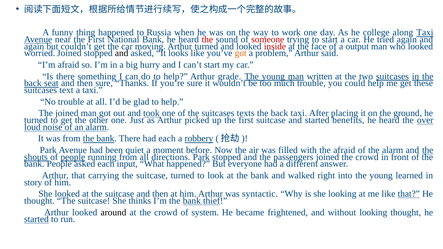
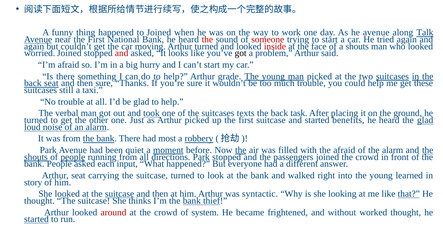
to Russia: Russia -> Joined
he college: college -> avenue
along Taxi: Taxi -> Talk
a output: output -> shouts
and at (122, 53) colour: black -> red
got at (241, 53) colour: orange -> black
man written: written -> picked
text: text -> still
The joined: joined -> verbal
back taxi: taxi -> task
the over: over -> glad
had each: each -> most
moment underline: none -> present
the at (241, 150) underline: none -> present
Arthur that: that -> seat
suitcase at (120, 194) underline: none -> present
around colour: black -> red
without looking: looking -> worked
